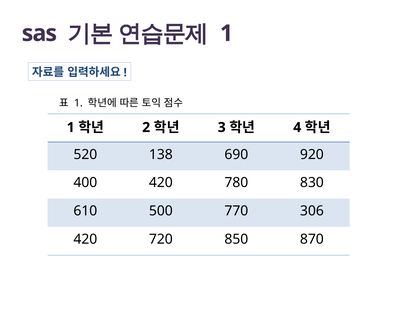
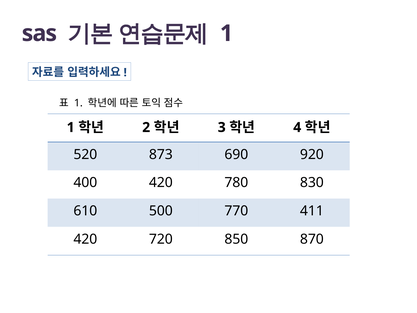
138: 138 -> 873
306: 306 -> 411
